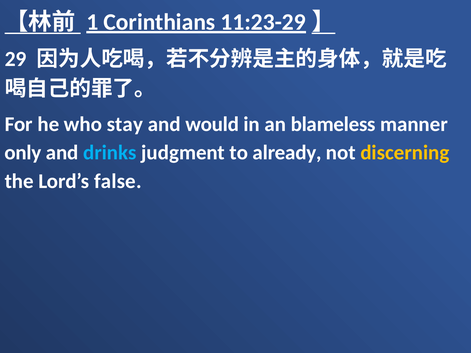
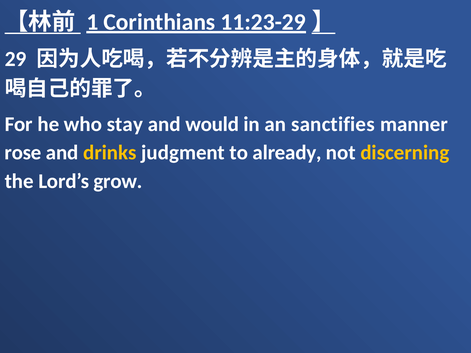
blameless: blameless -> sanctifies
only: only -> rose
drinks colour: light blue -> yellow
false: false -> grow
